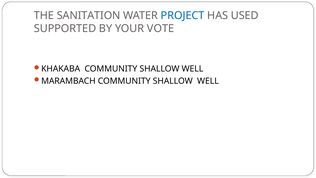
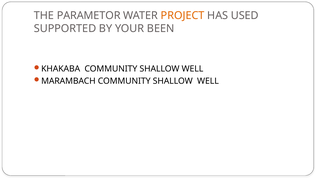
SANITATION: SANITATION -> PARAMETOR
PROJECT colour: blue -> orange
VOTE: VOTE -> BEEN
